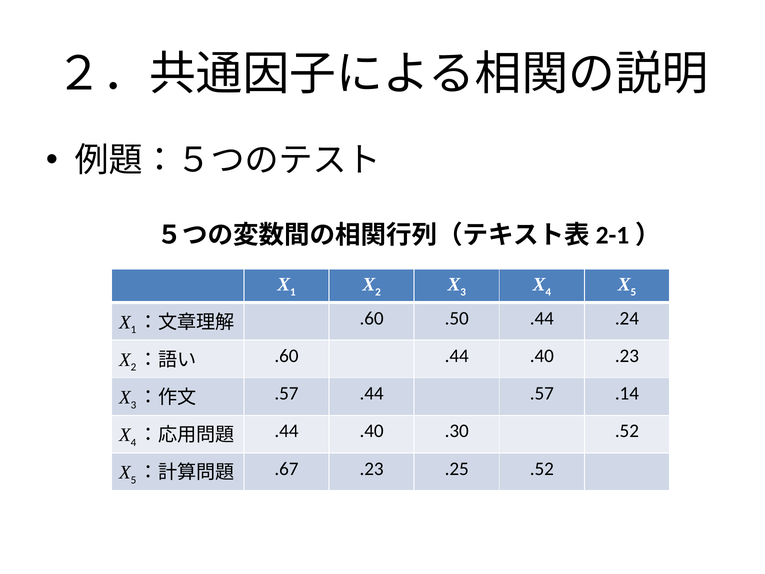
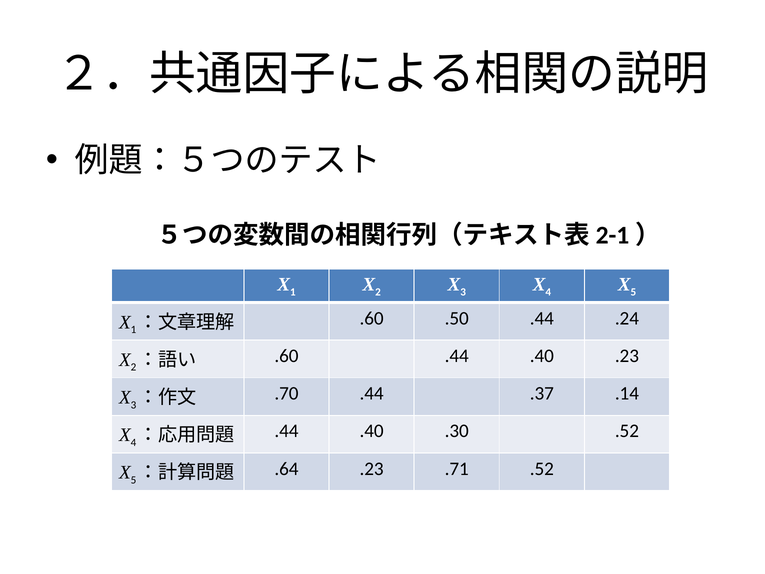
.57 at (286, 393): .57 -> .70
.44 .57: .57 -> .37
.67: .67 -> .64
.25: .25 -> .71
